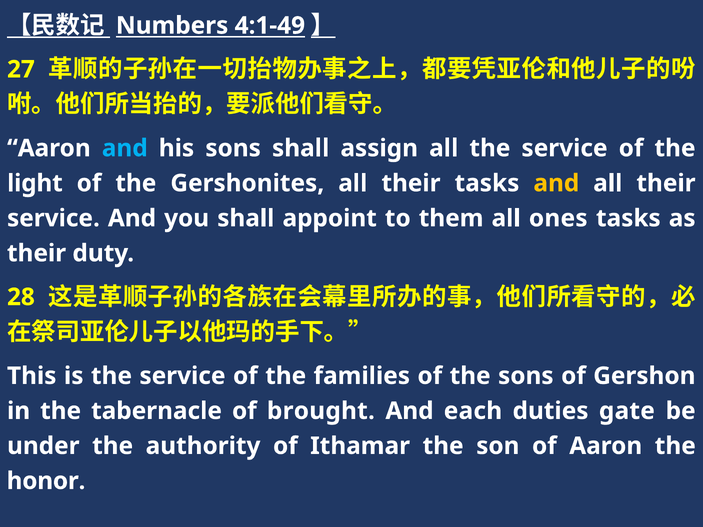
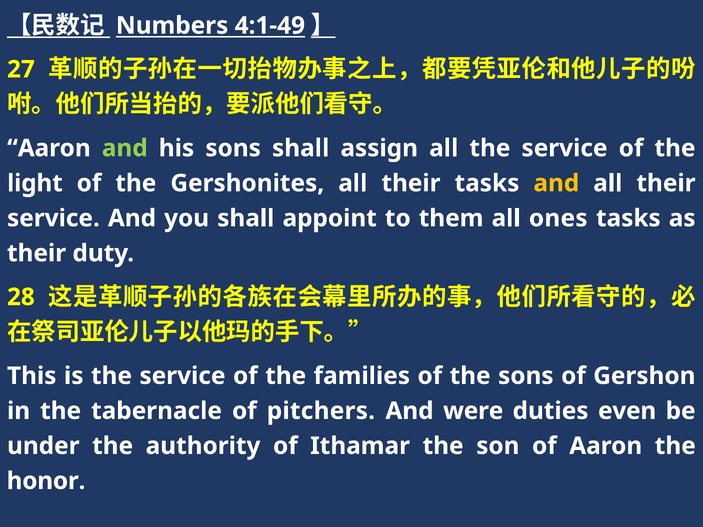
and at (125, 148) colour: light blue -> light green
brought: brought -> pitchers
each: each -> were
gate: gate -> even
